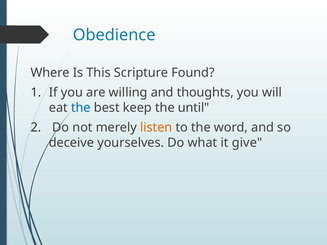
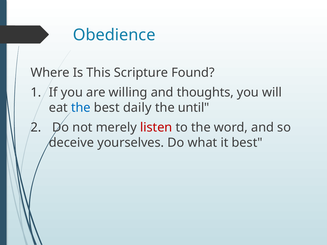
keep: keep -> daily
listen colour: orange -> red
it give: give -> best
